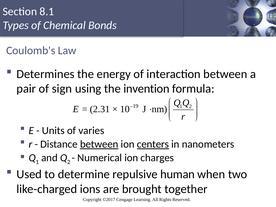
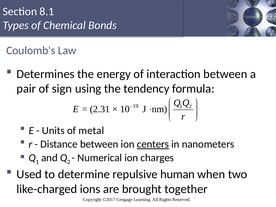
invention: invention -> tendency
varies: varies -> metal
between at (99, 144) underline: present -> none
